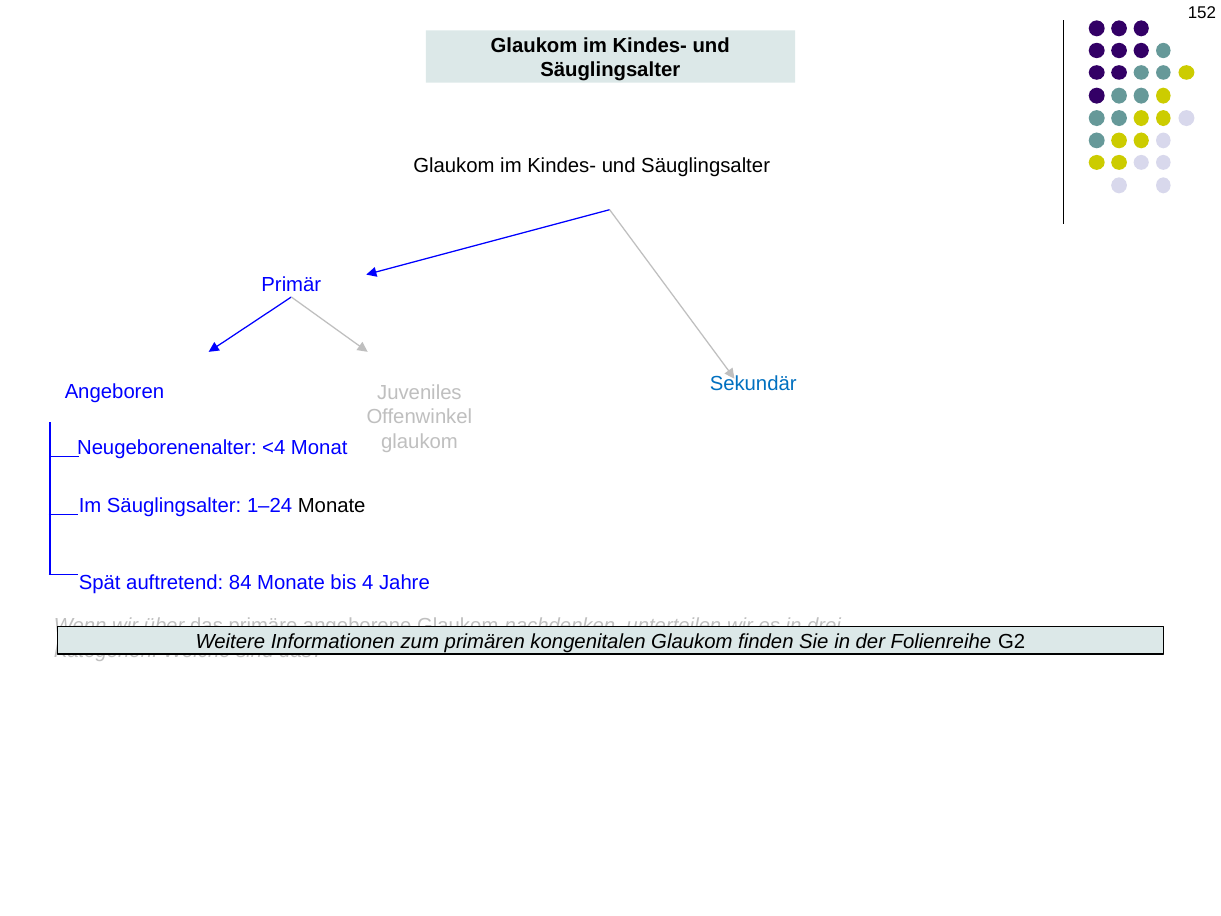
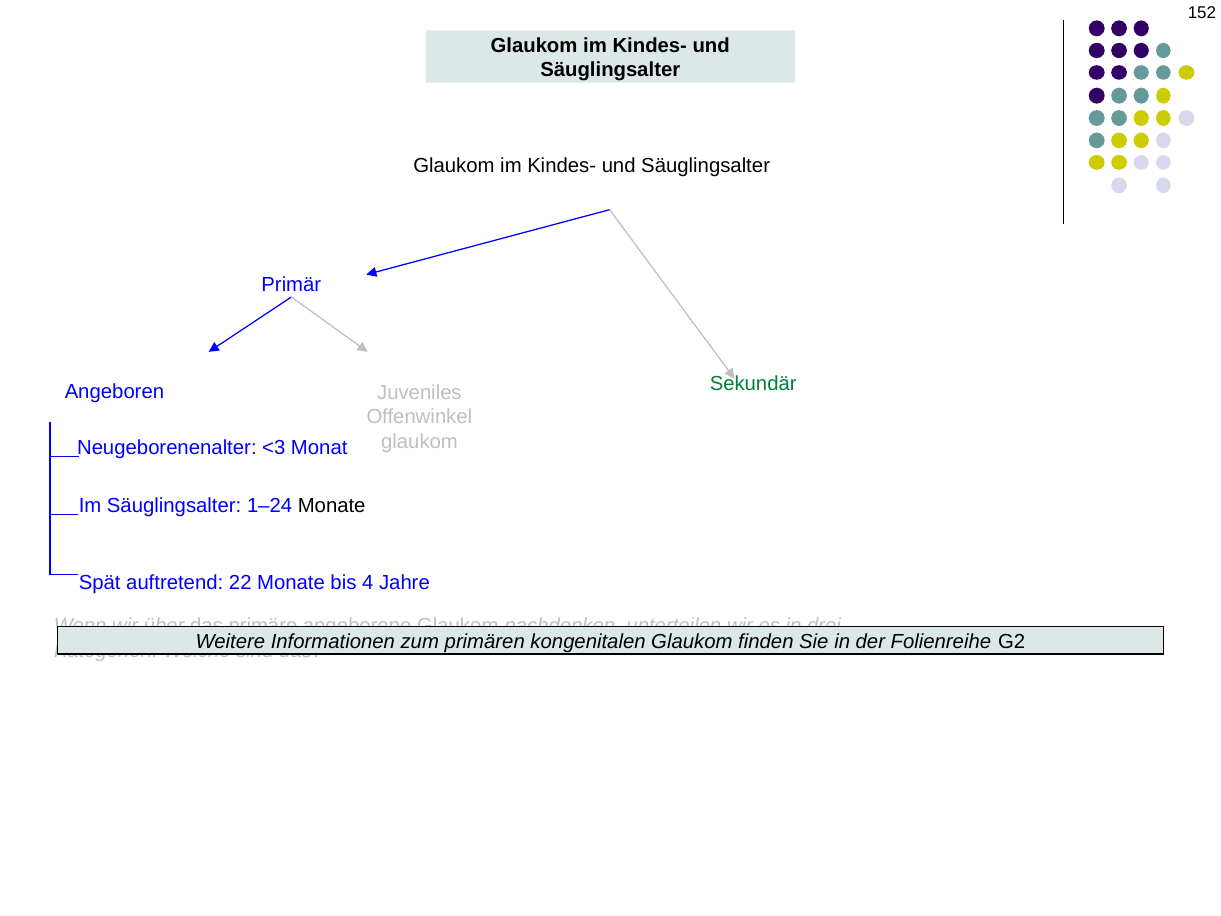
Sekundär colour: blue -> green
<4: <4 -> <3
84: 84 -> 22
